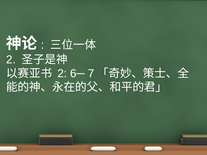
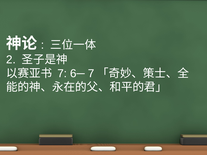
2 at (62, 74): 2 -> 7
